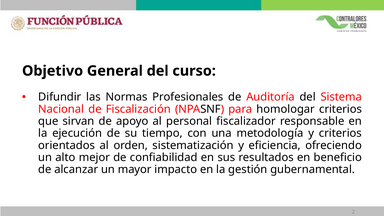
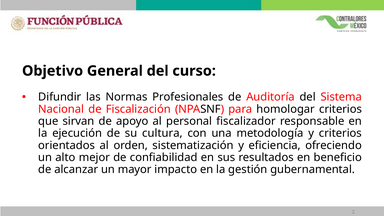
tiempo: tiempo -> cultura
